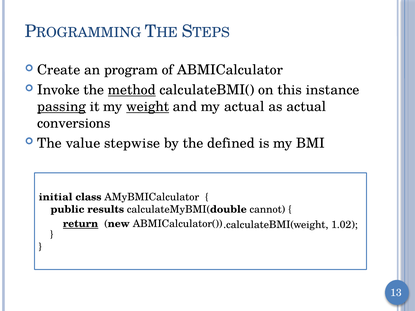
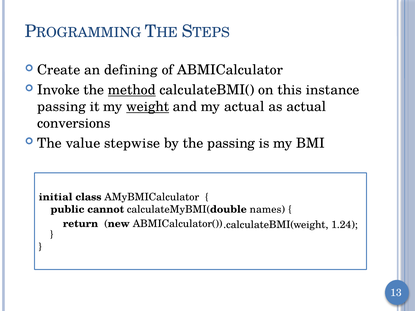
program: program -> defining
passing at (62, 107) underline: present -> none
the defined: defined -> passing
results: results -> cannot
cannot: cannot -> names
return underline: present -> none
1.02: 1.02 -> 1.24
